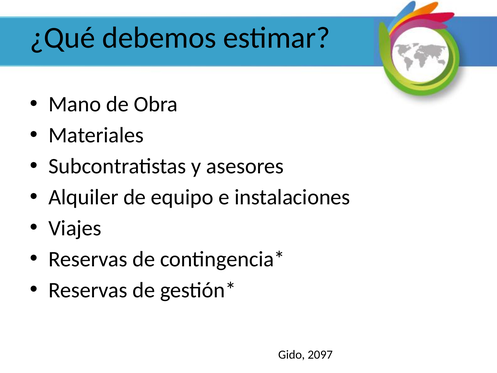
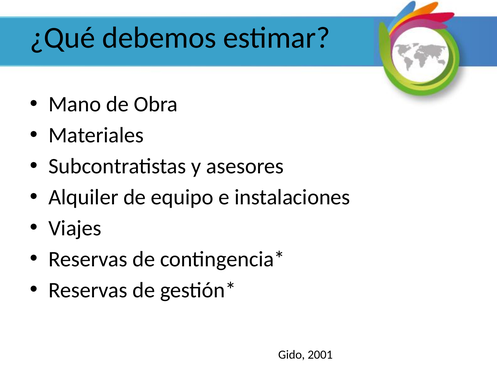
2097: 2097 -> 2001
